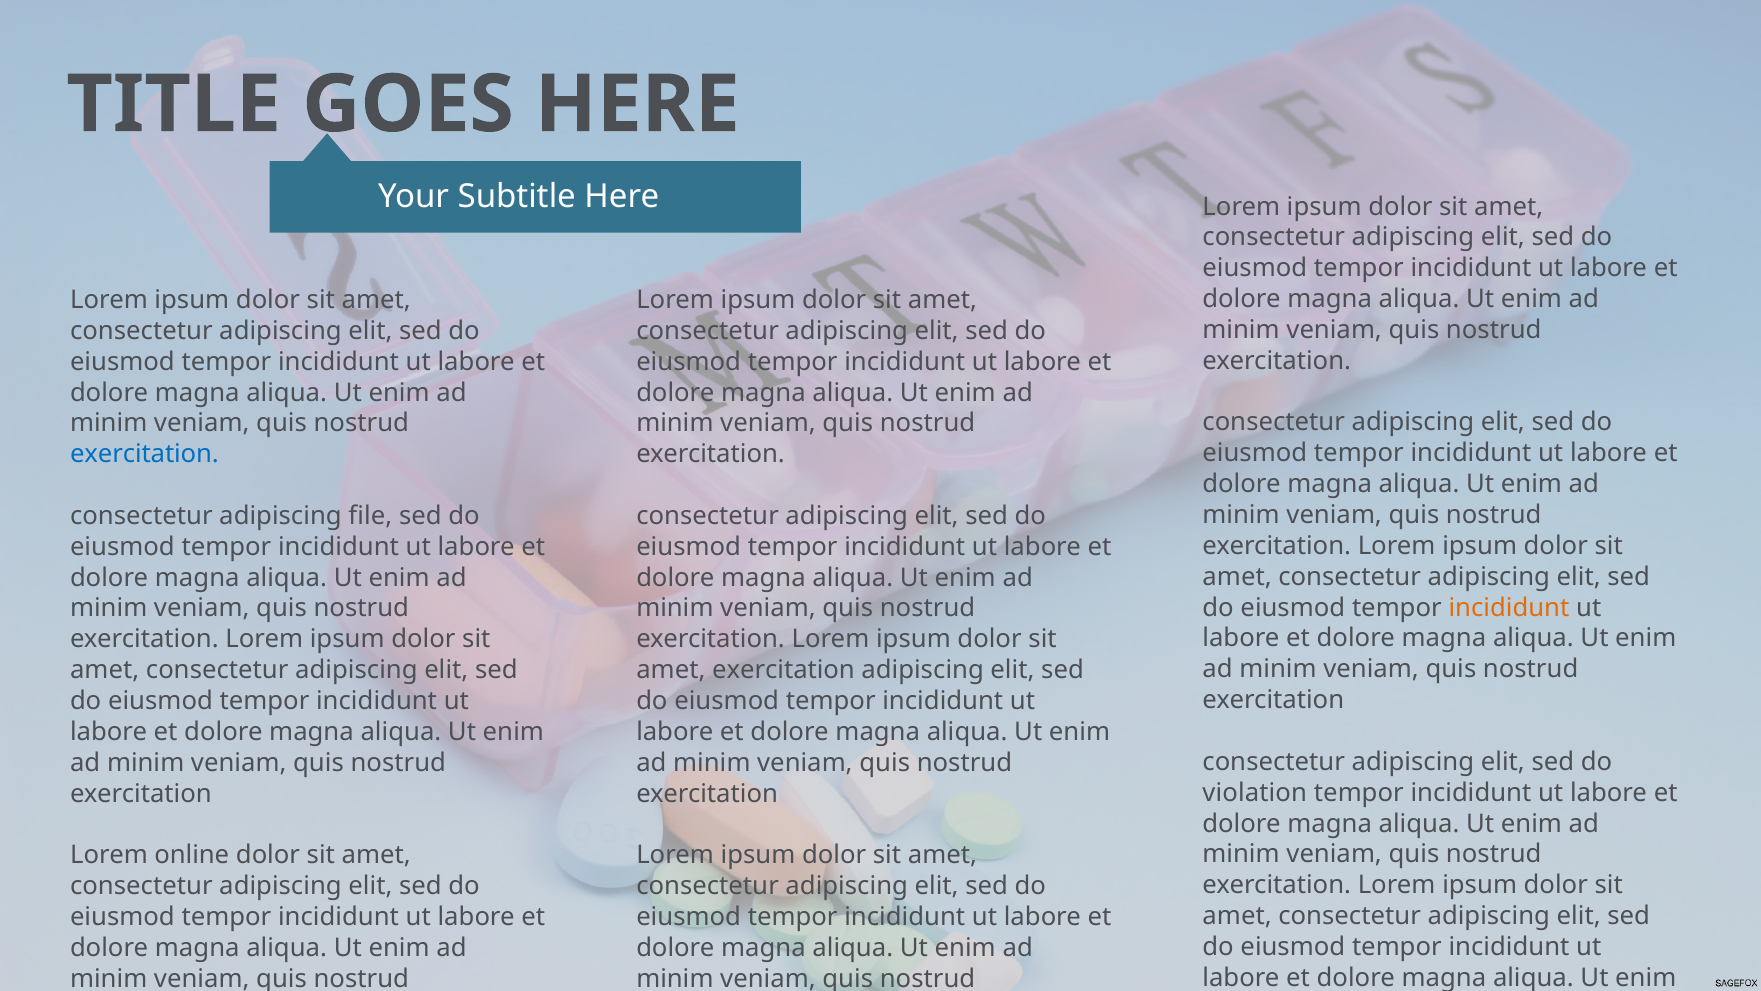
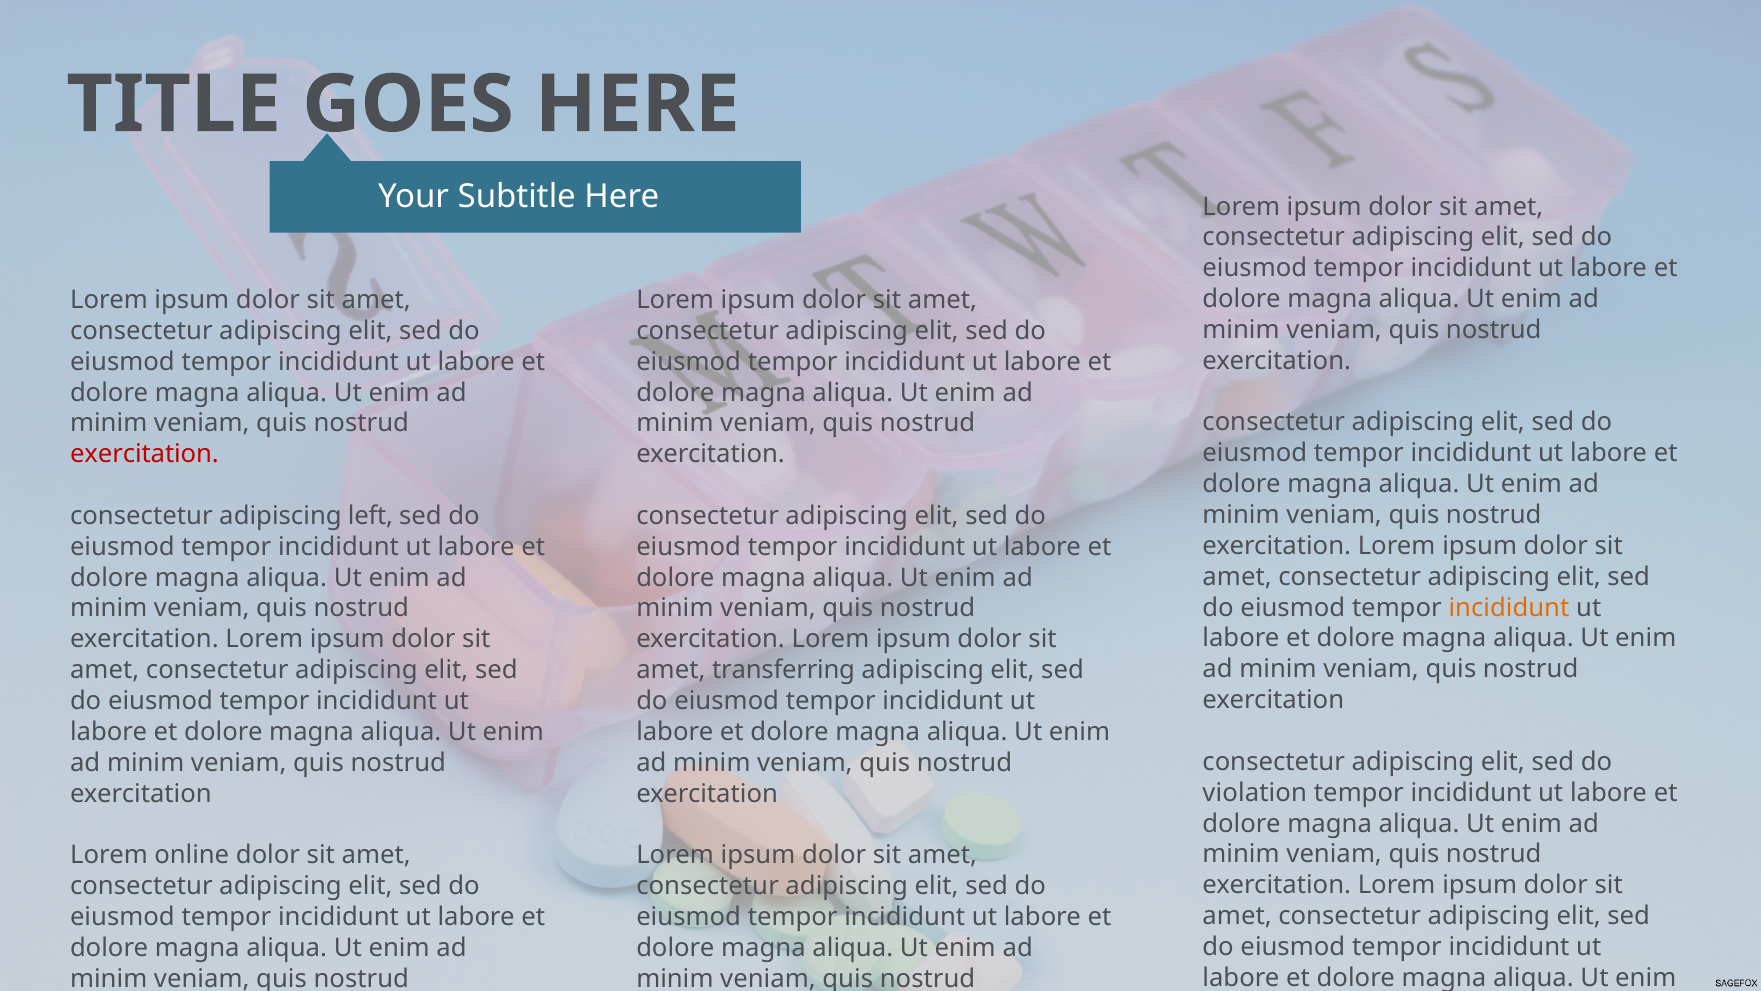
exercitation at (144, 454) colour: blue -> red
file: file -> left
amet exercitation: exercitation -> transferring
